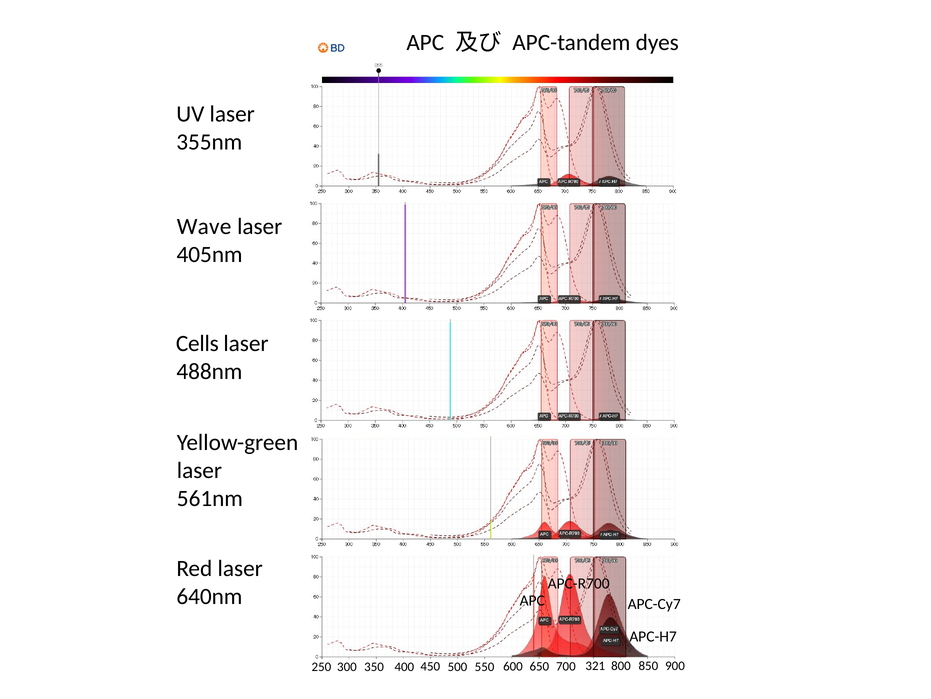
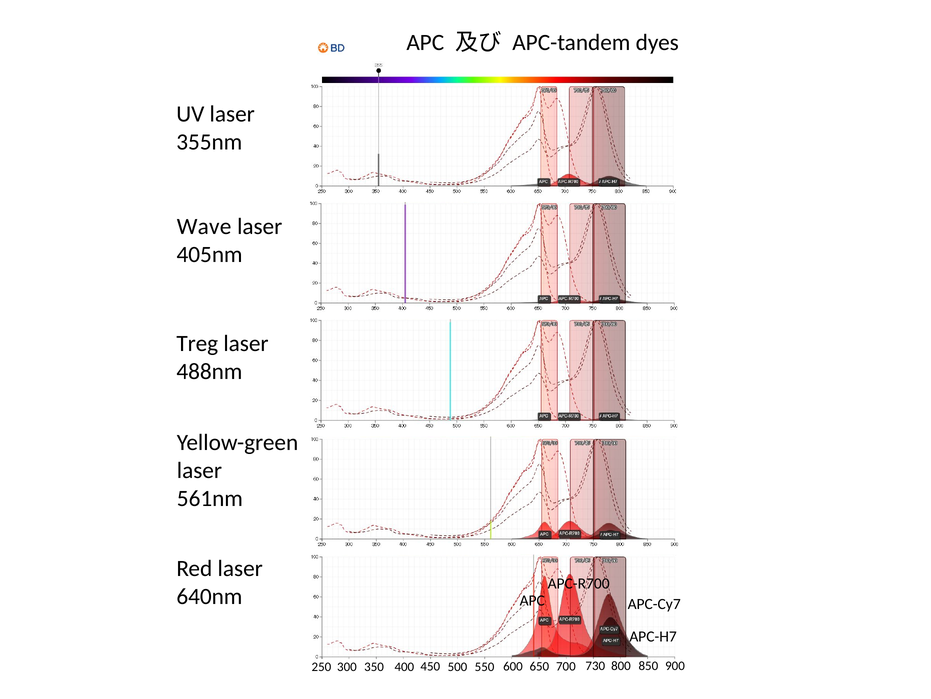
Cells: Cells -> Treg
321: 321 -> 730
